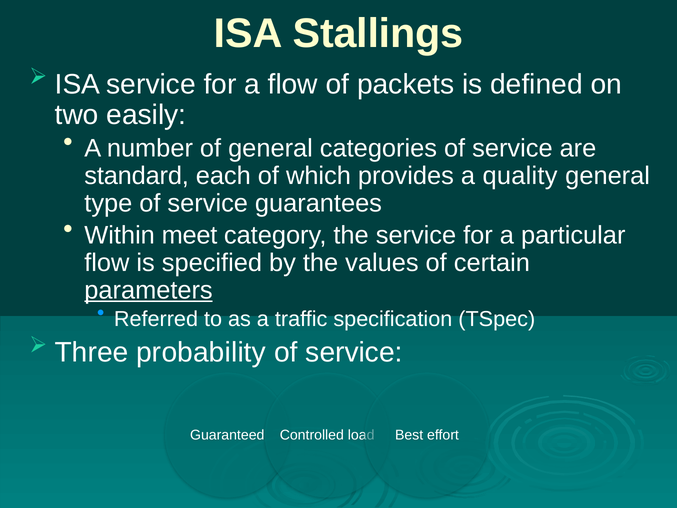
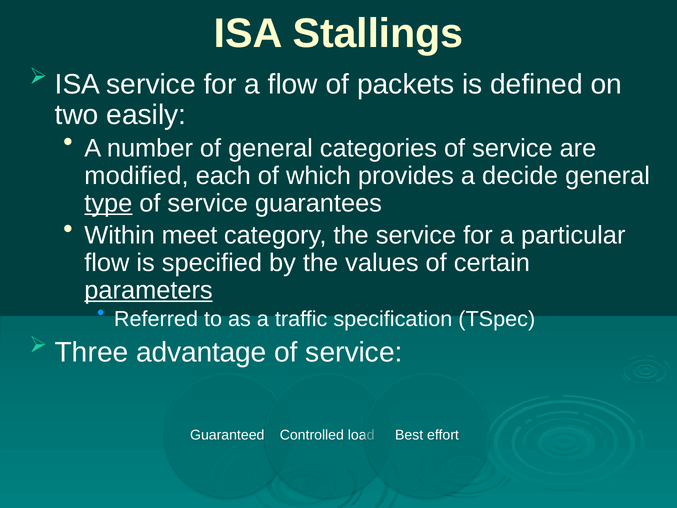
standard: standard -> modified
quality: quality -> decide
type underline: none -> present
probability: probability -> advantage
